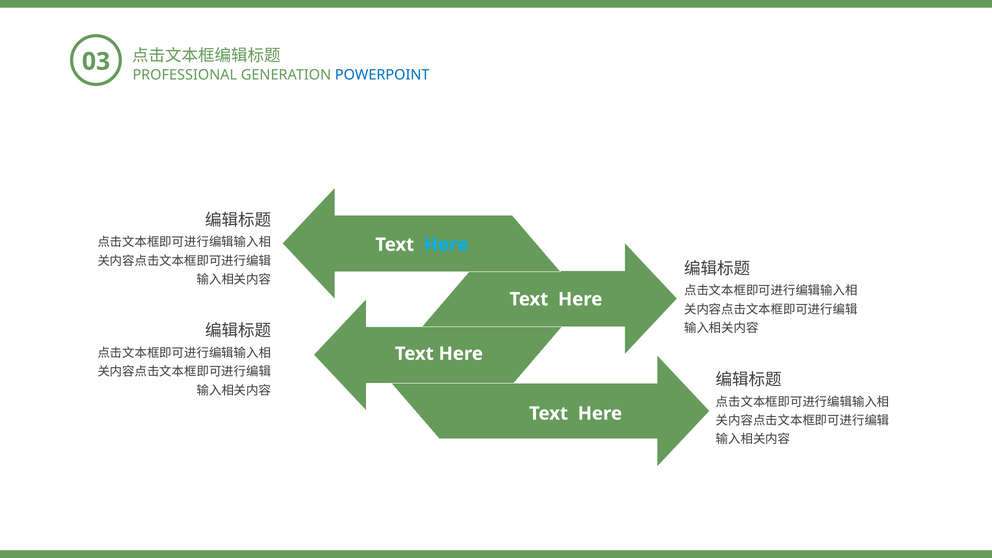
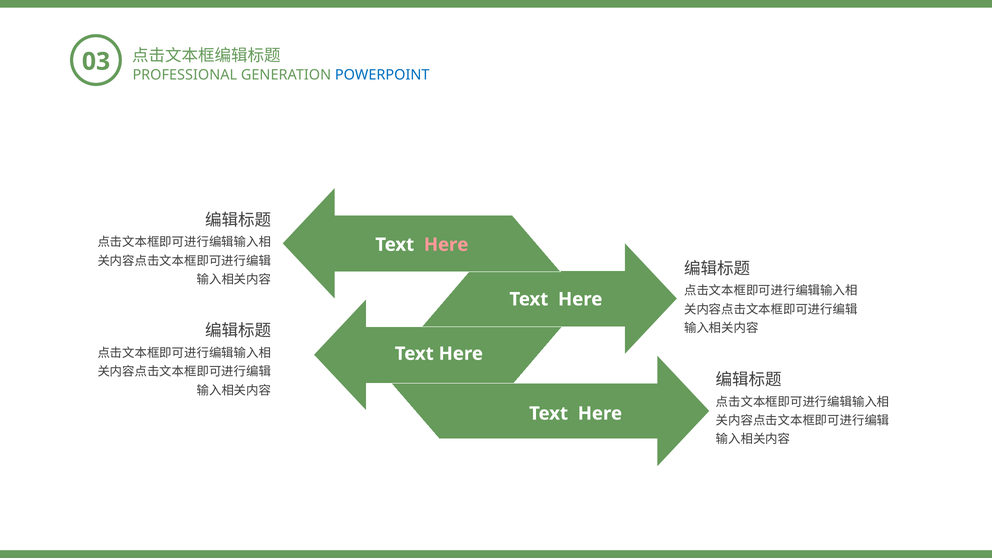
Here at (446, 245) colour: light blue -> pink
